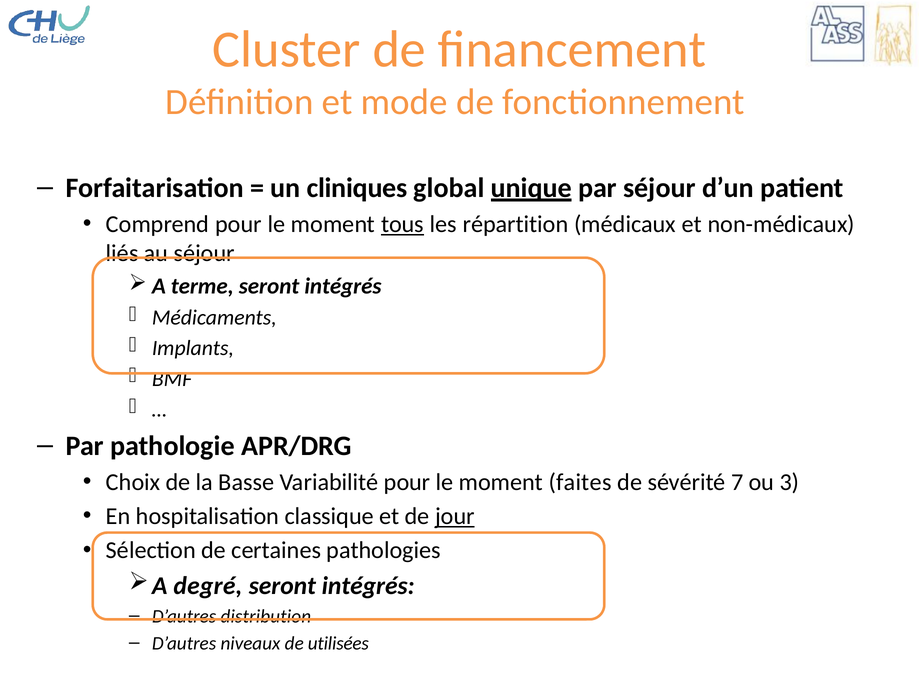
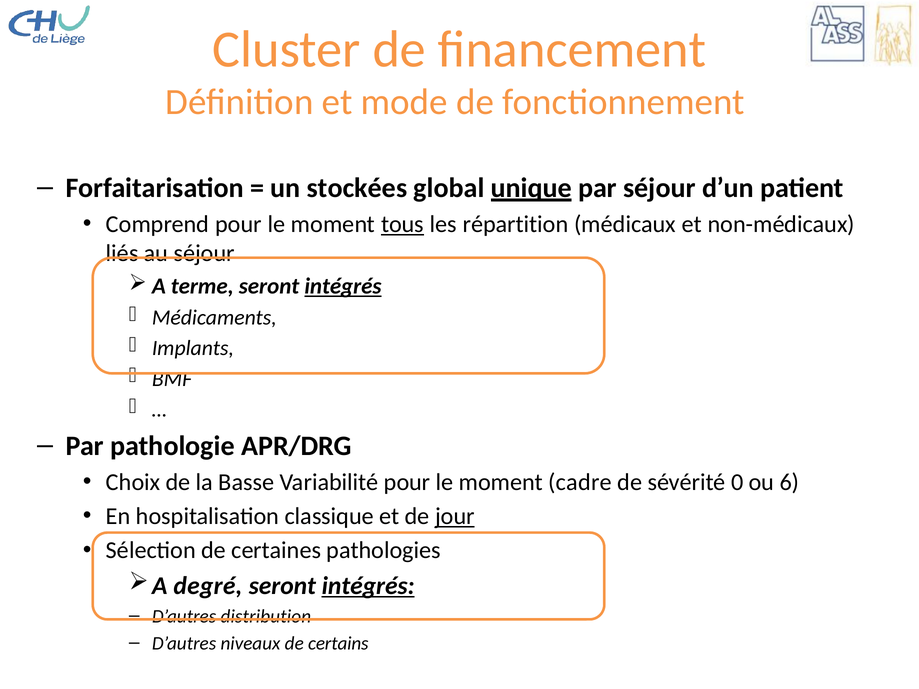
cliniques: cliniques -> stockées
intégrés at (343, 286) underline: none -> present
faites: faites -> cadre
7: 7 -> 0
3: 3 -> 6
intégrés at (368, 586) underline: none -> present
utilisées: utilisées -> certains
